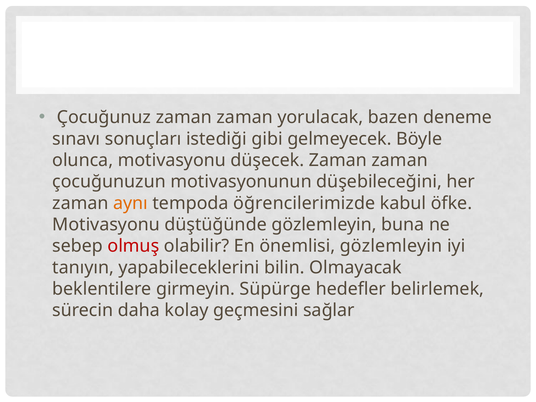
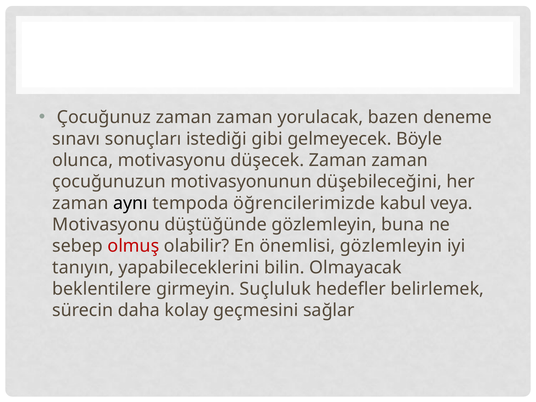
aynı colour: orange -> black
öfke: öfke -> veya
Süpürge: Süpürge -> Suçluluk
